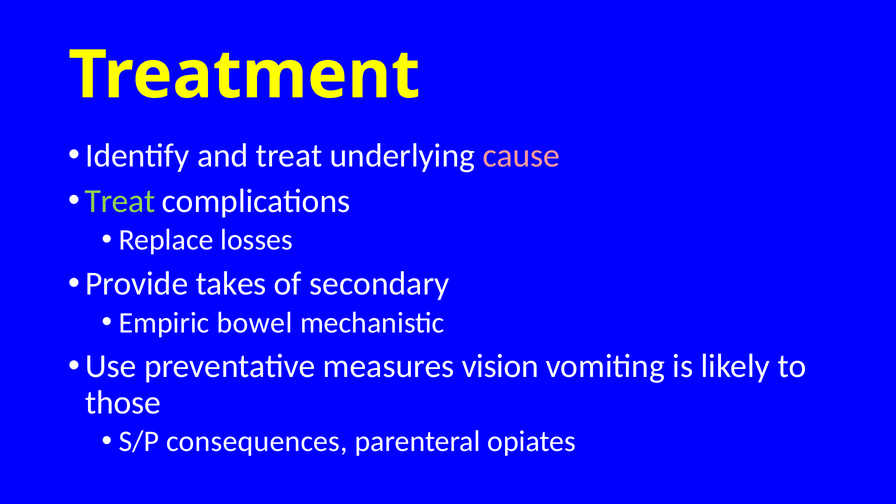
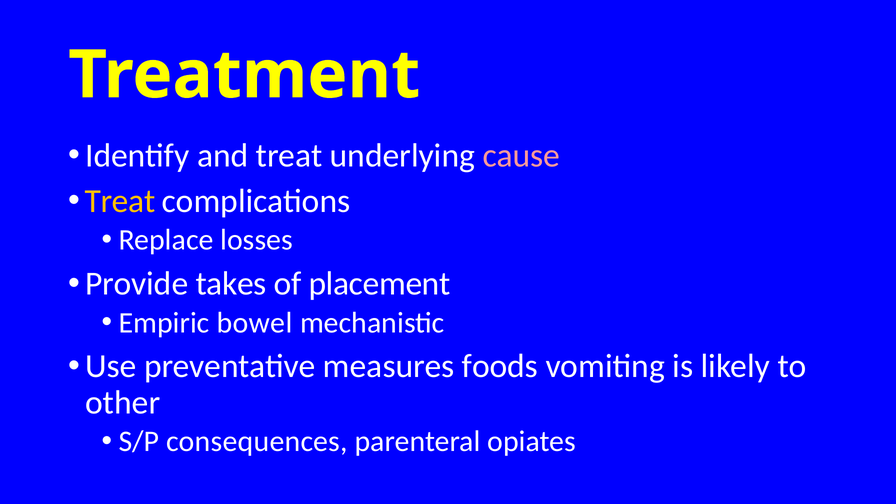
Treat at (120, 201) colour: light green -> yellow
secondary: secondary -> placement
vision: vision -> foods
those: those -> other
